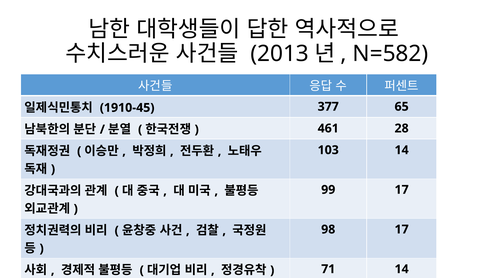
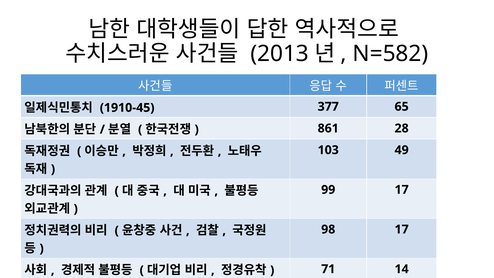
461: 461 -> 861
103 14: 14 -> 49
